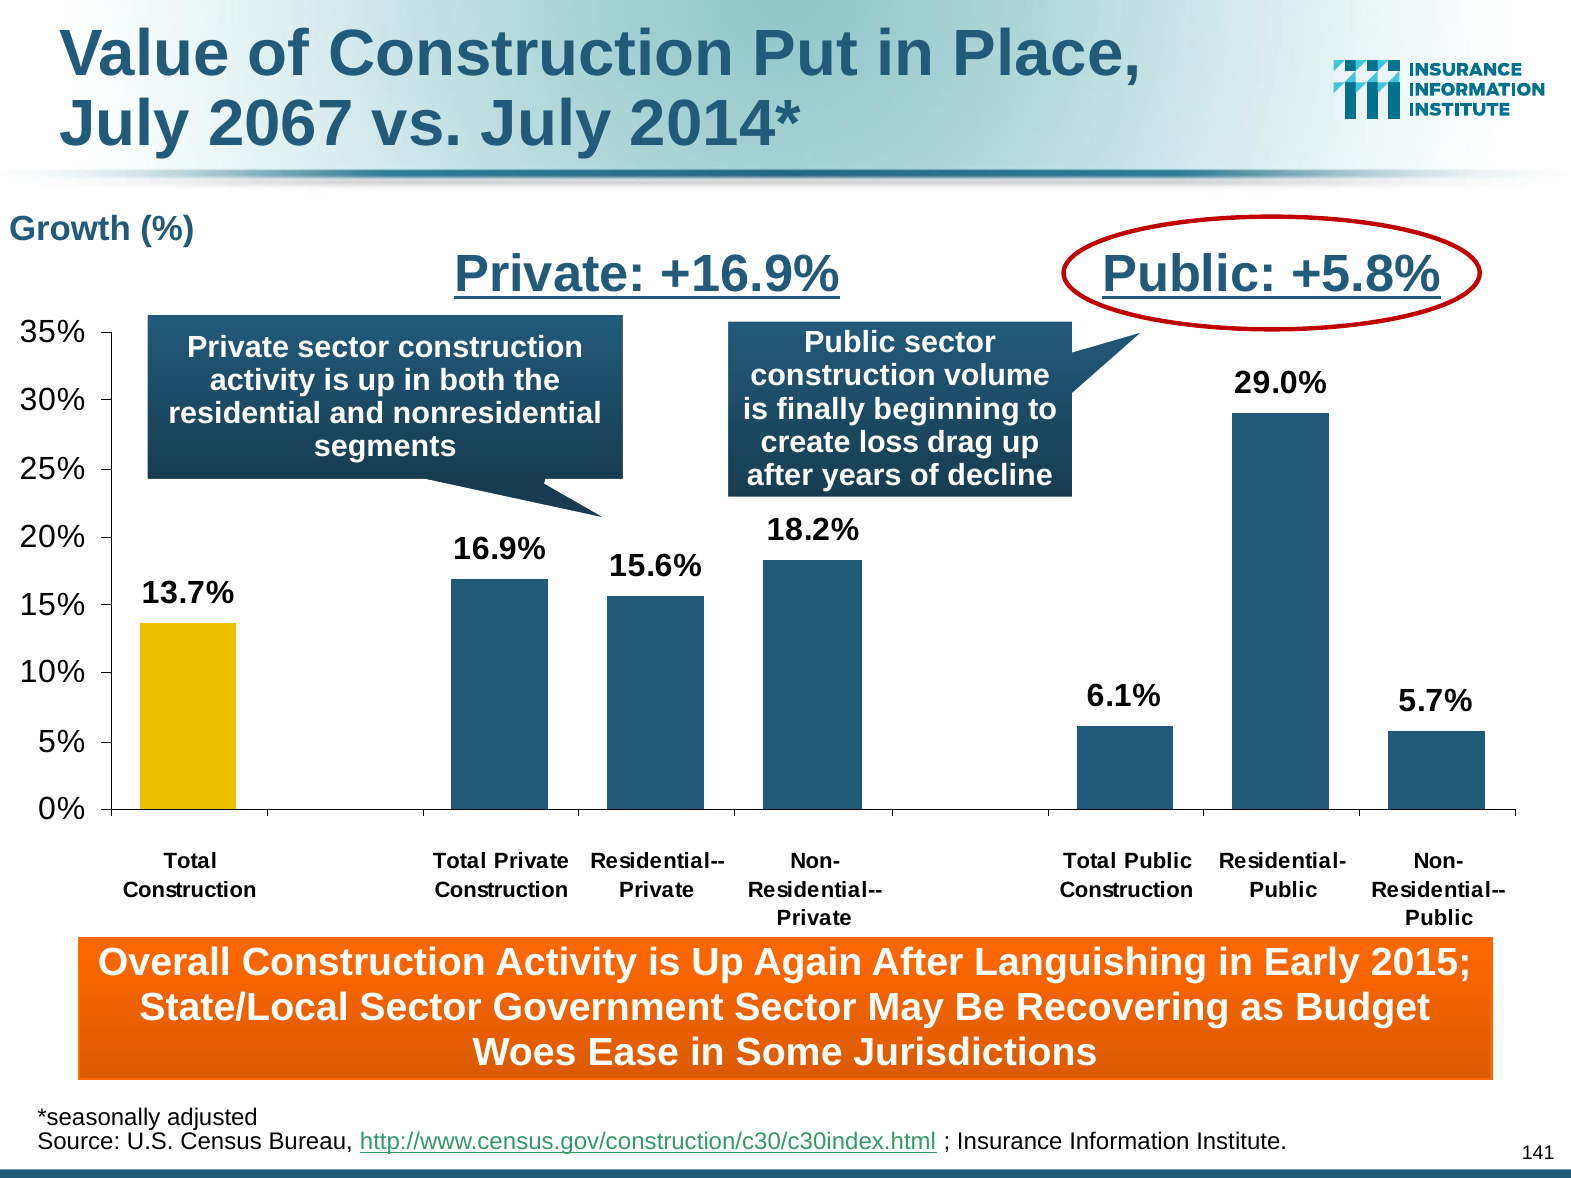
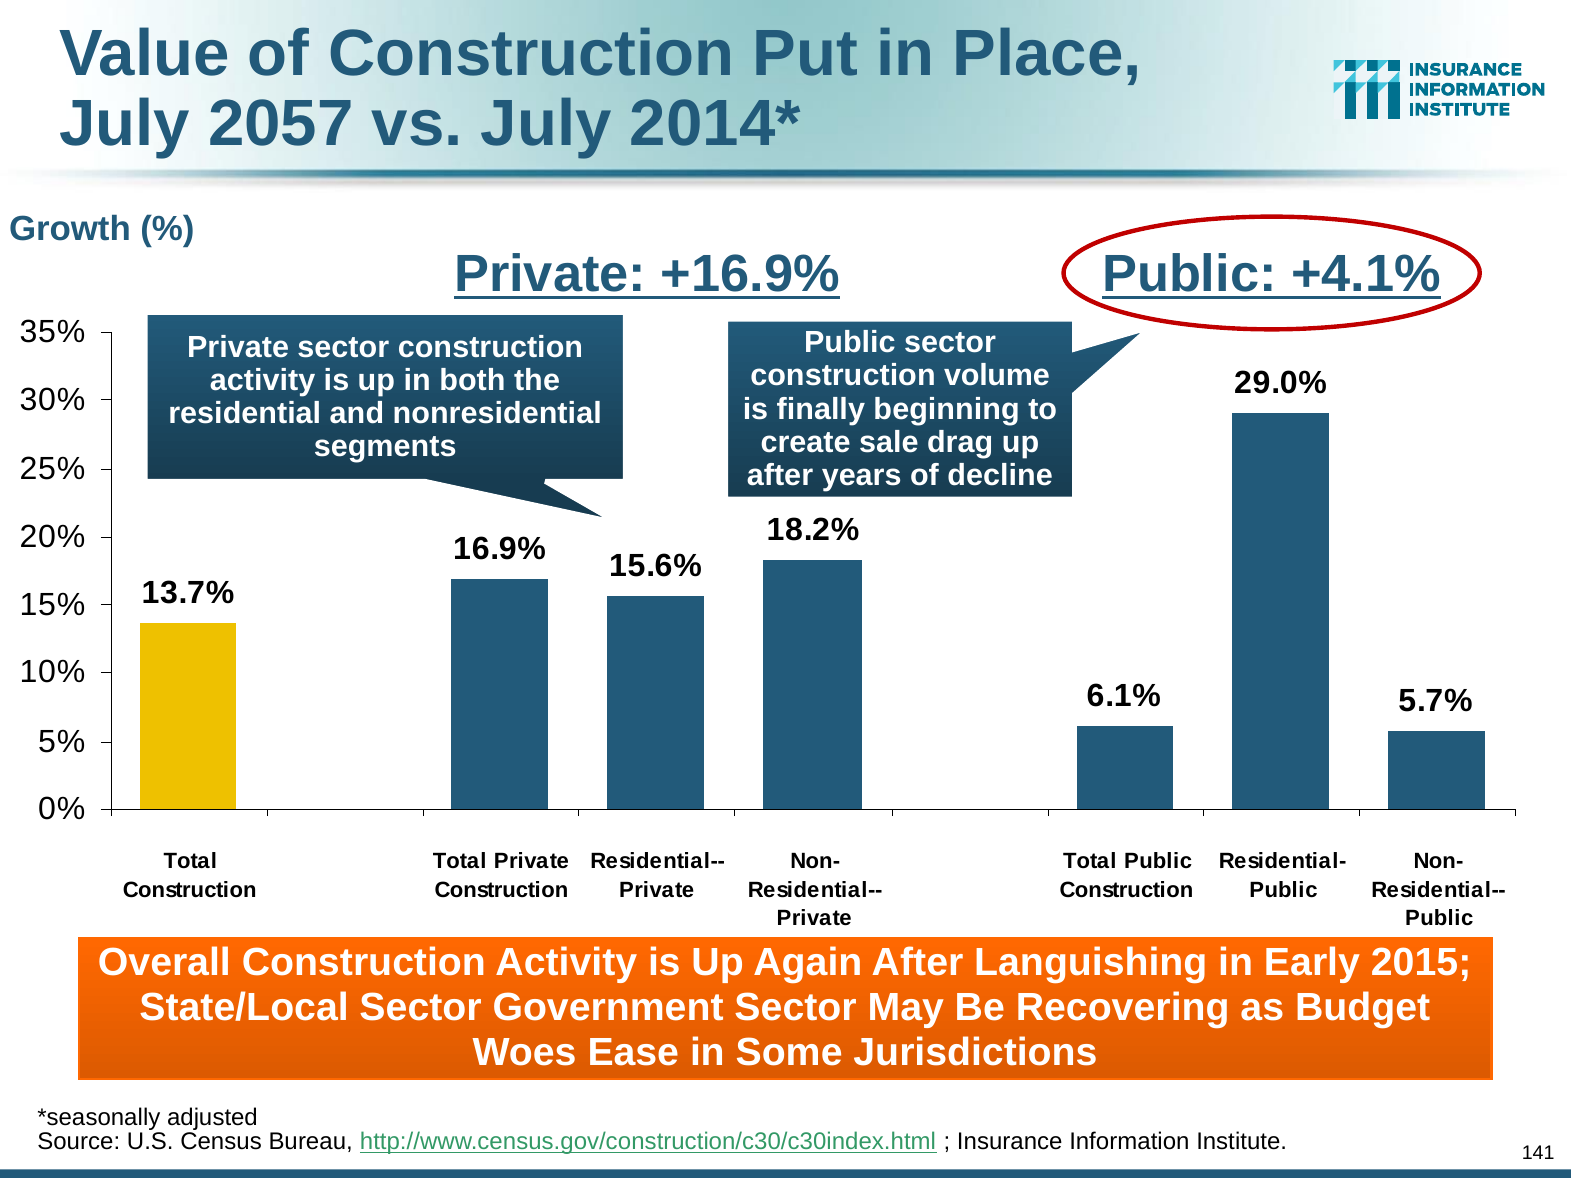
2067: 2067 -> 2057
+5.8%: +5.8% -> +4.1%
loss: loss -> sale
